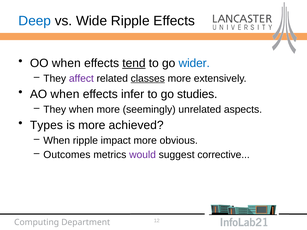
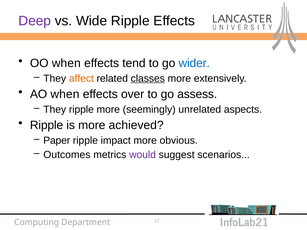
Deep colour: blue -> purple
tend underline: present -> none
affect colour: purple -> orange
infer: infer -> over
studies: studies -> assess
They when: when -> ripple
Types at (46, 125): Types -> Ripple
When at (57, 141): When -> Paper
corrective: corrective -> scenarios
